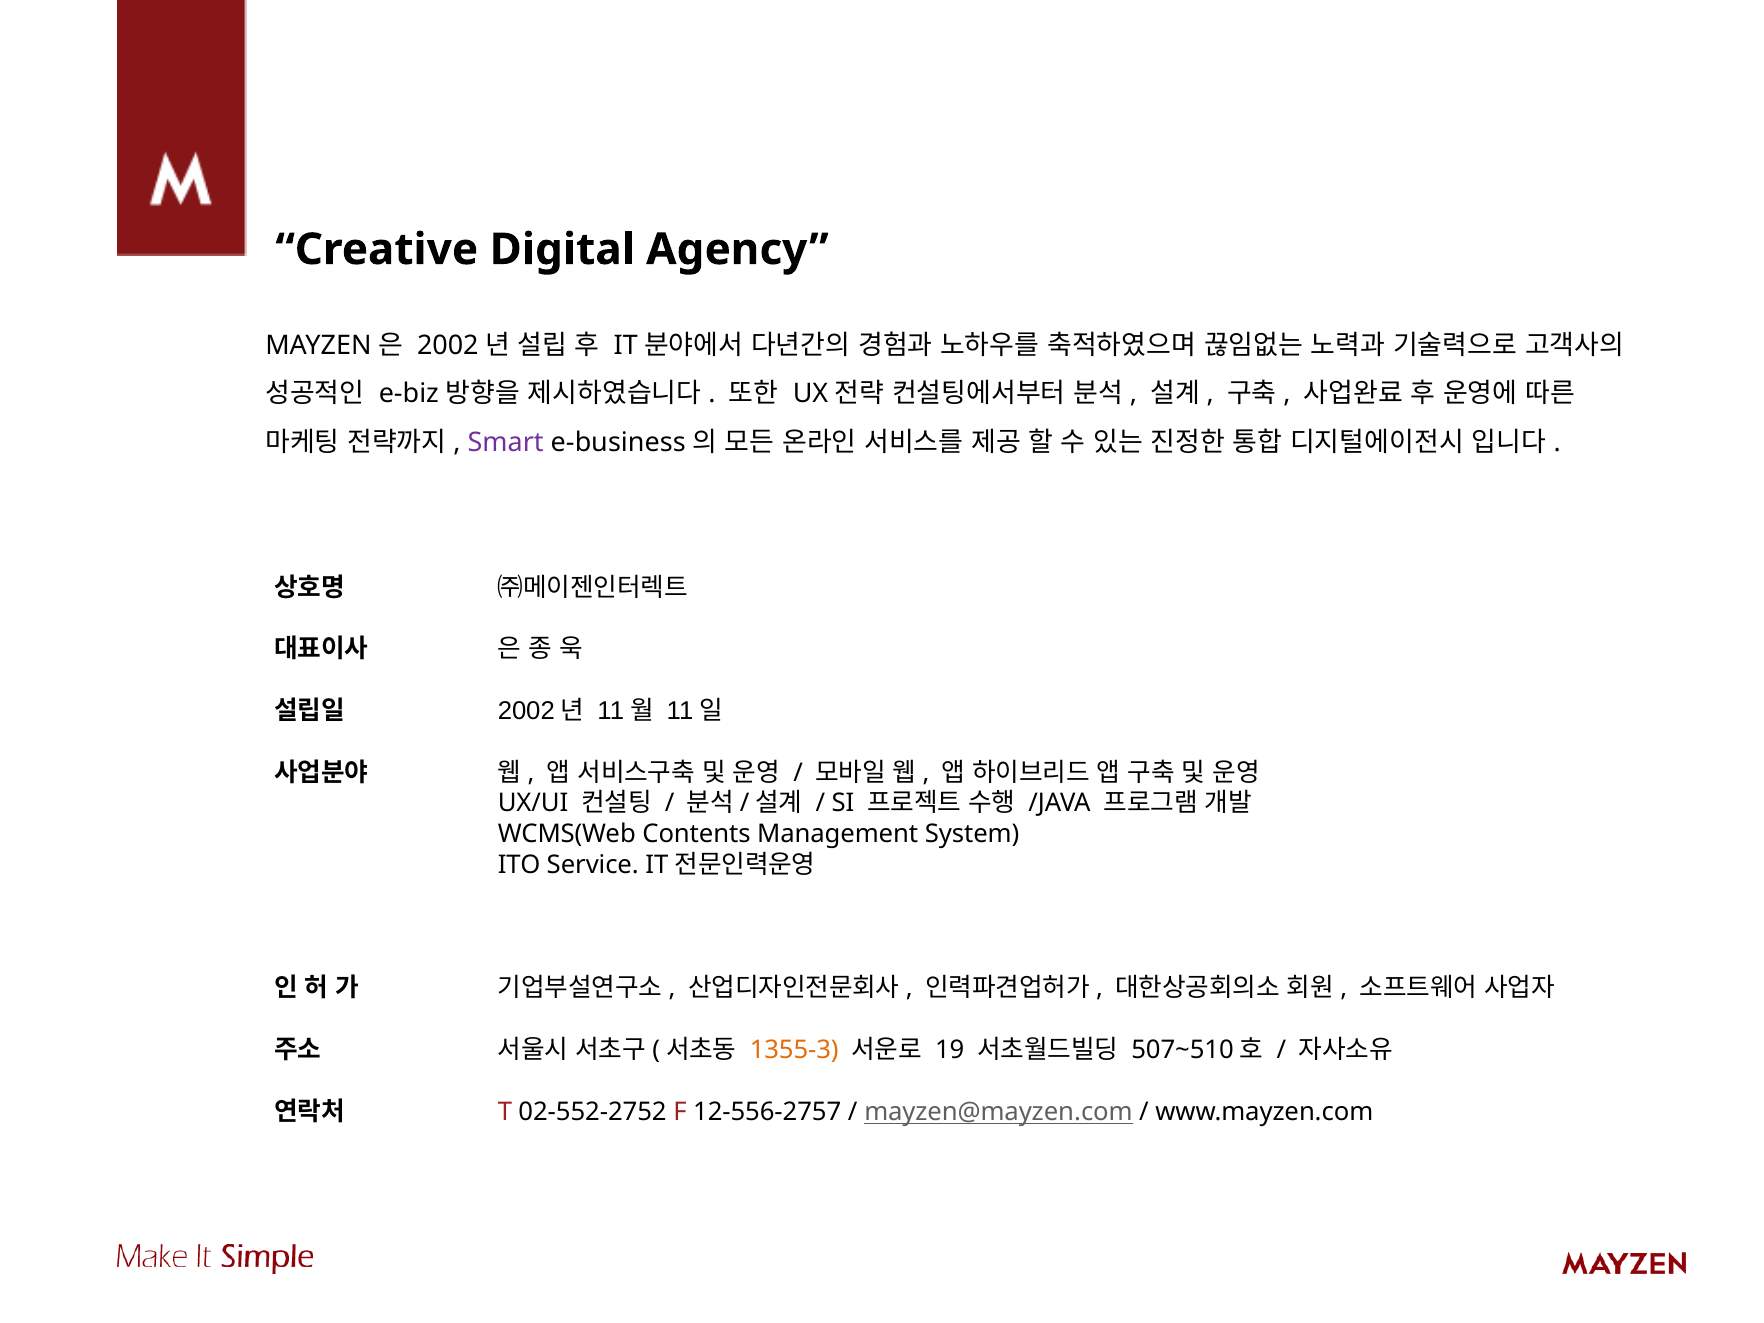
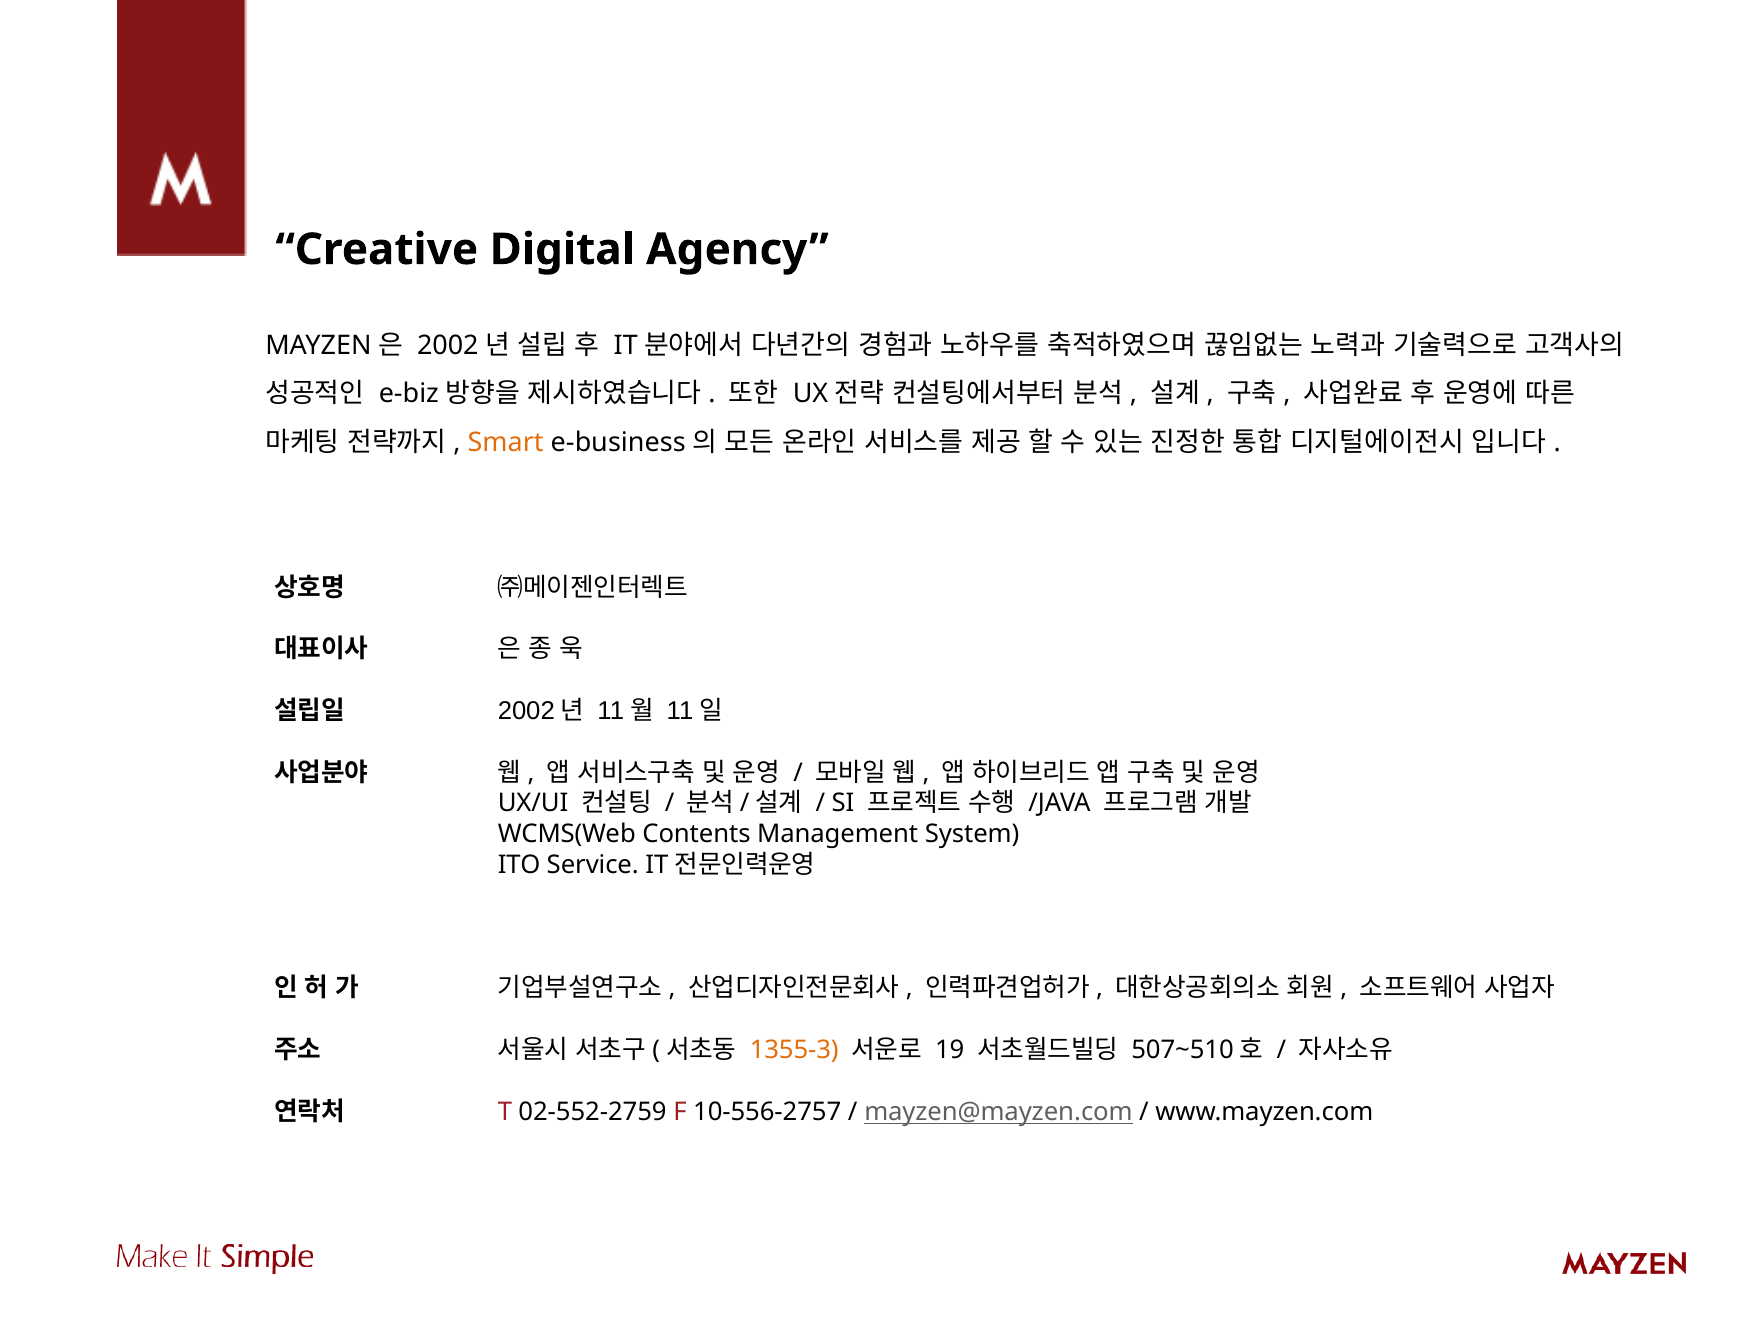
Smart colour: purple -> orange
02-552-2752: 02-552-2752 -> 02-552-2759
12-556-2757: 12-556-2757 -> 10-556-2757
